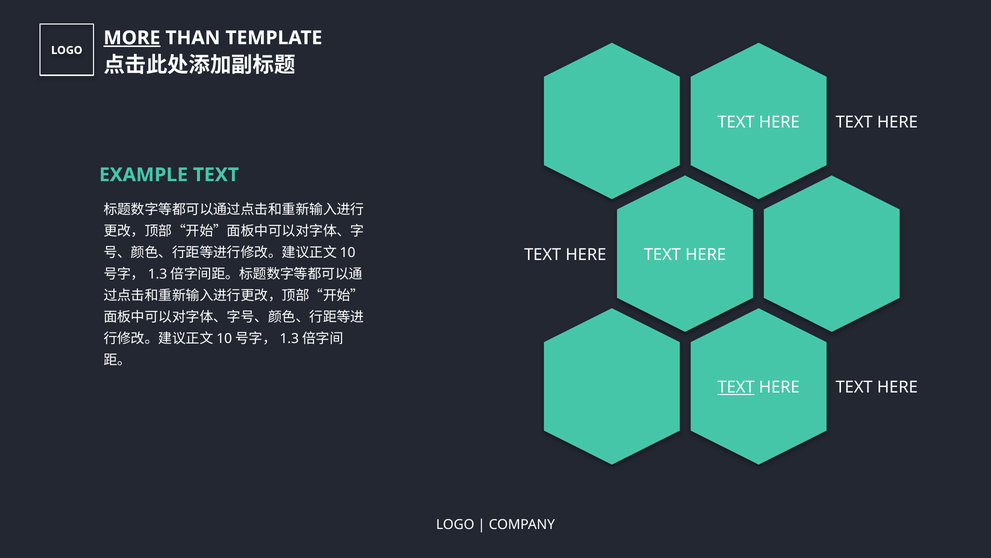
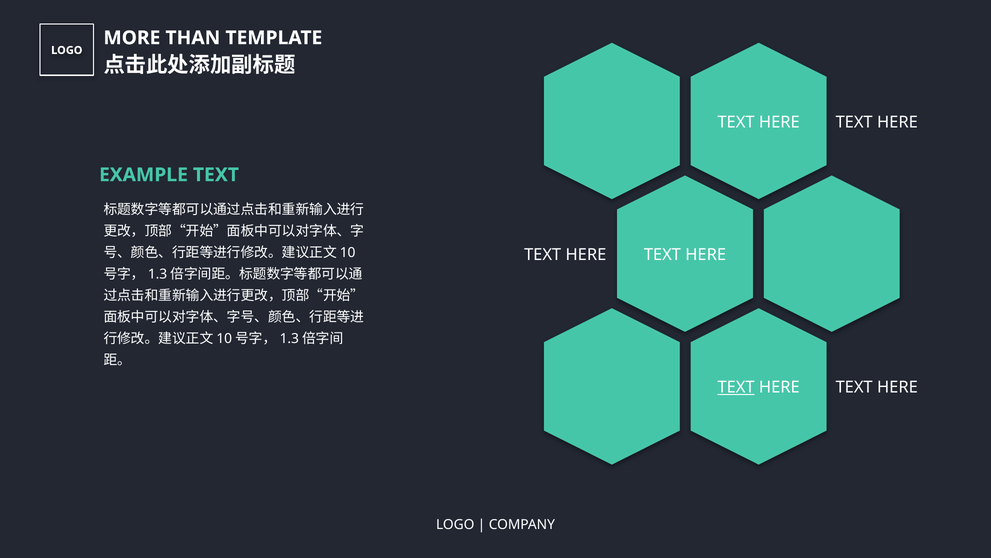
MORE underline: present -> none
